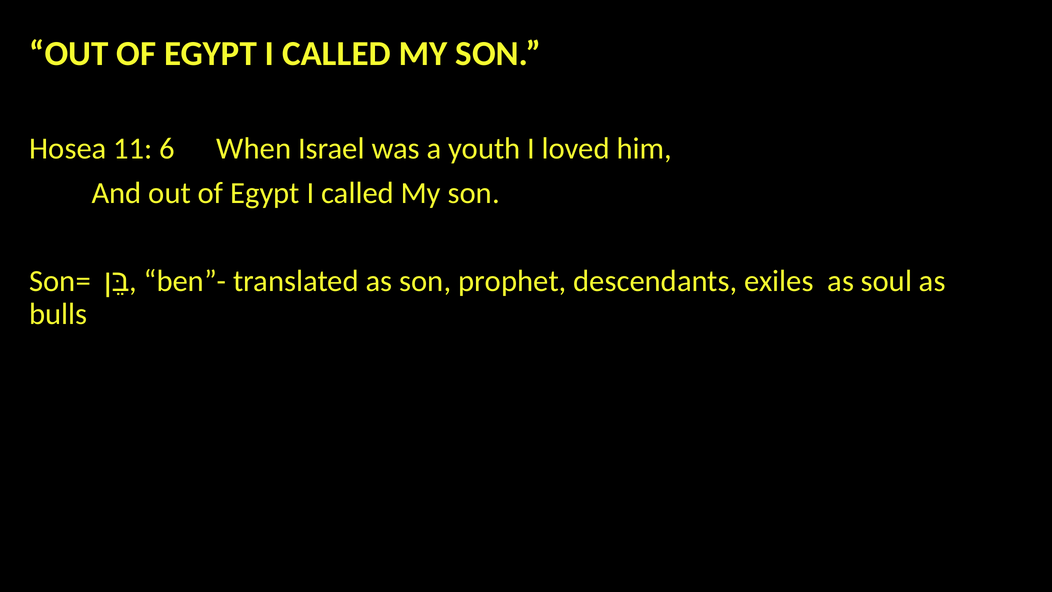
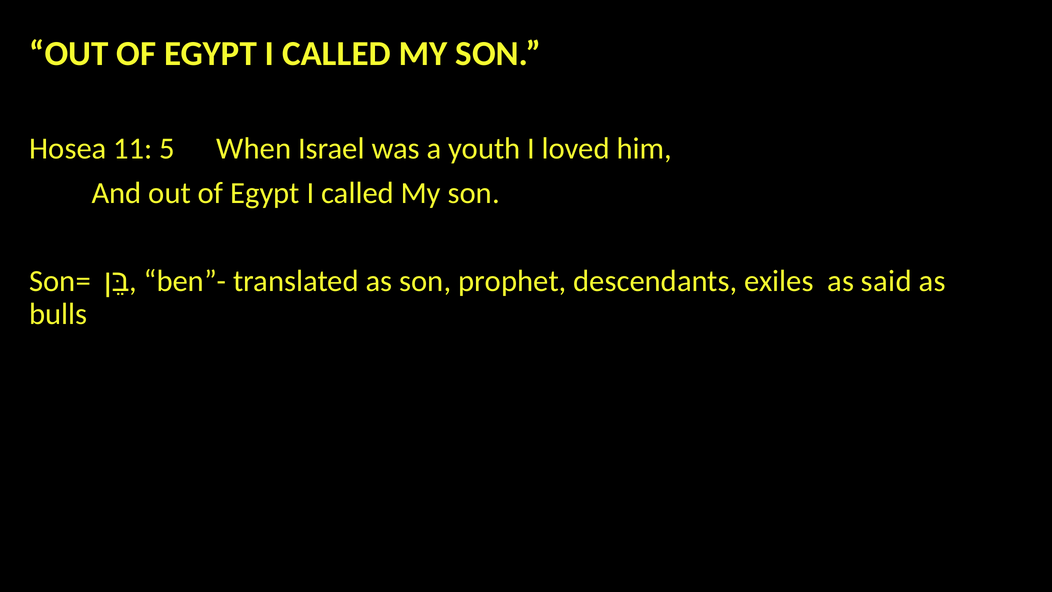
6: 6 -> 5
soul: soul -> said
